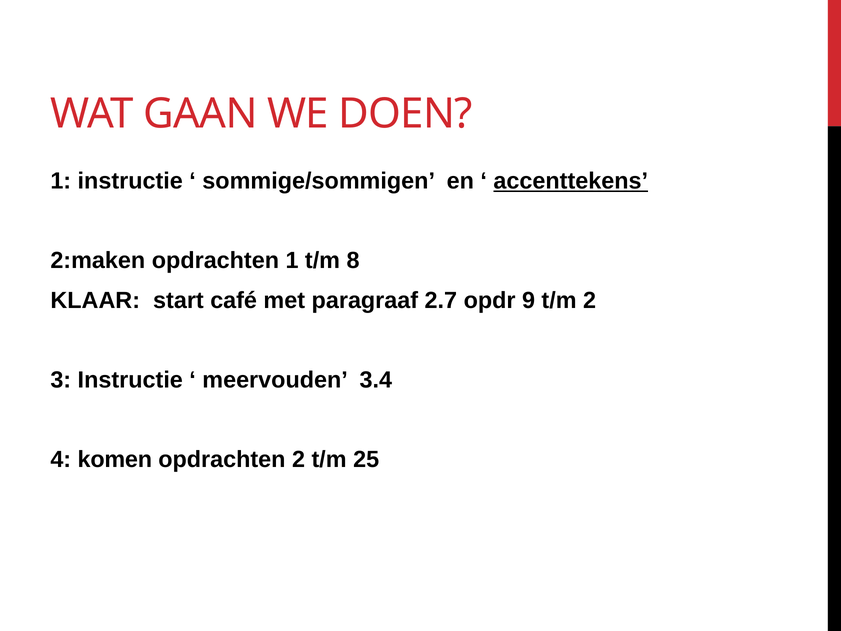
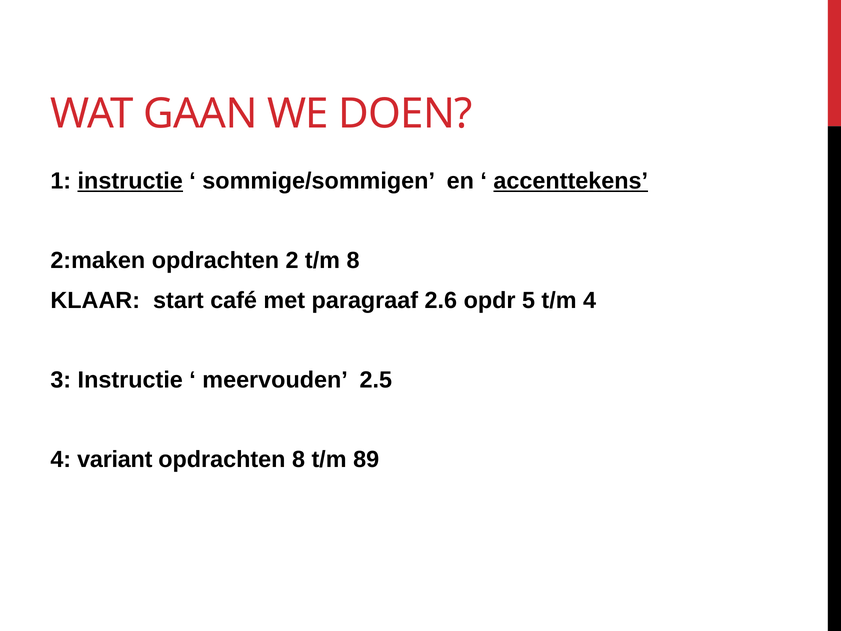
instructie at (130, 181) underline: none -> present
opdrachten 1: 1 -> 2
2.7: 2.7 -> 2.6
9: 9 -> 5
t/m 2: 2 -> 4
3.4: 3.4 -> 2.5
komen: komen -> variant
opdrachten 2: 2 -> 8
25: 25 -> 89
